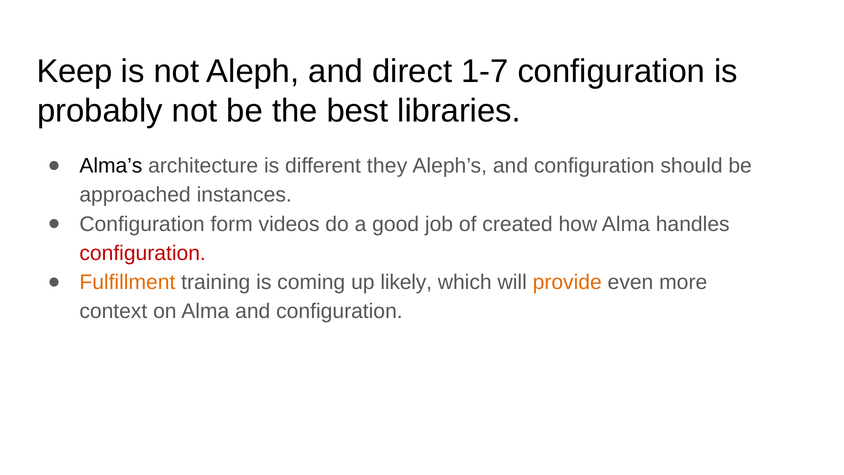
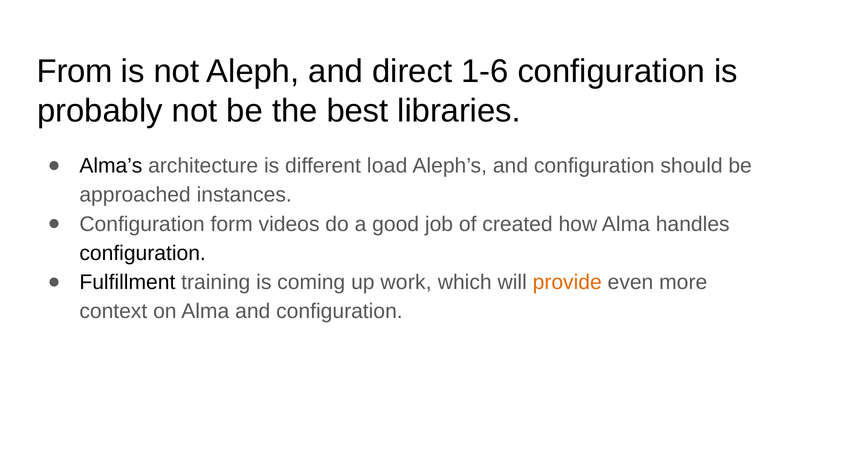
Keep: Keep -> From
1-7: 1-7 -> 1-6
they: they -> load
configuration at (143, 253) colour: red -> black
Fulfillment colour: orange -> black
likely: likely -> work
